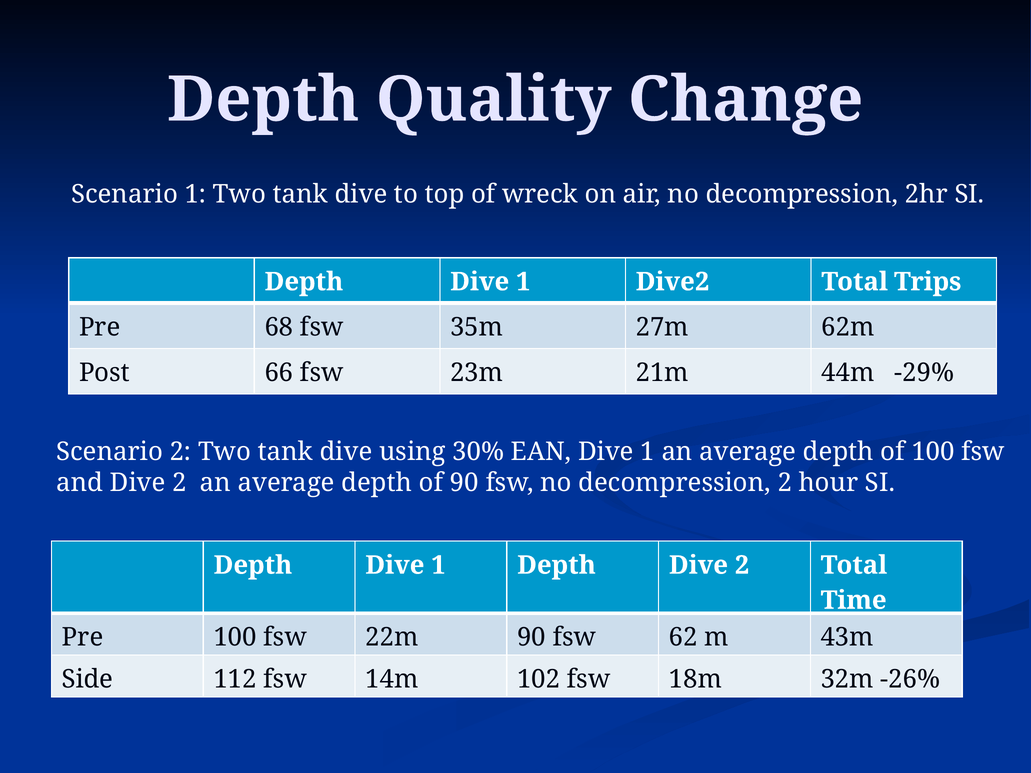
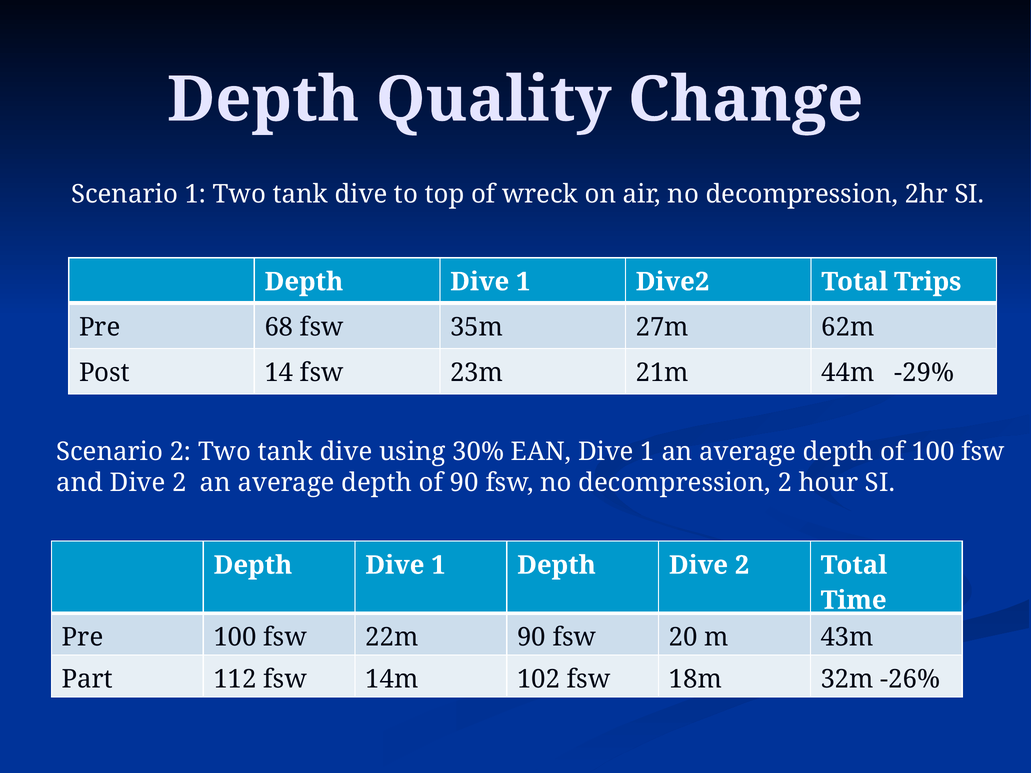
66: 66 -> 14
62: 62 -> 20
Side: Side -> Part
